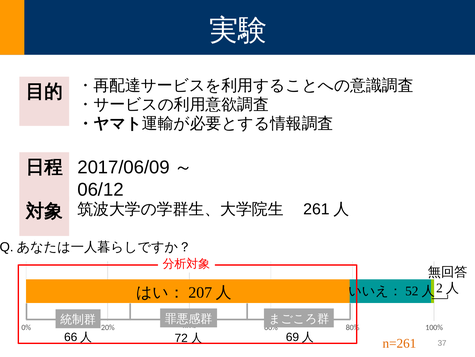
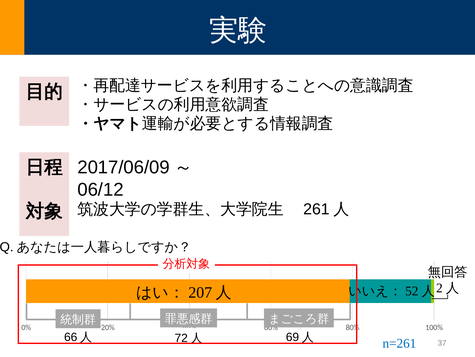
n=261 colour: orange -> blue
